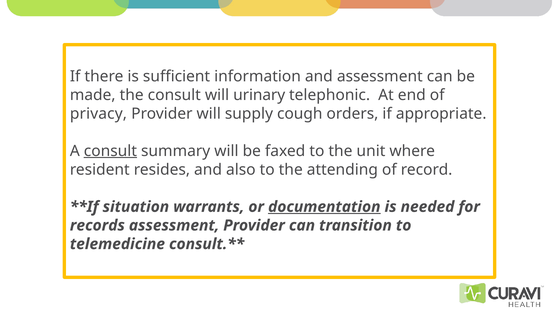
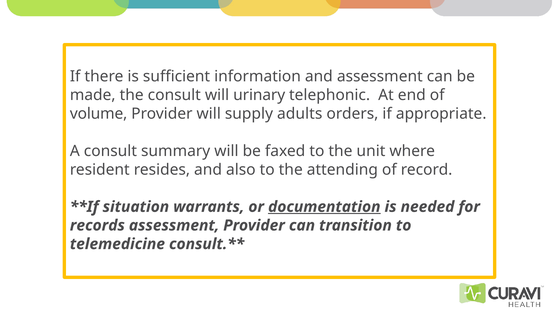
privacy: privacy -> volume
cough: cough -> adults
consult at (110, 151) underline: present -> none
